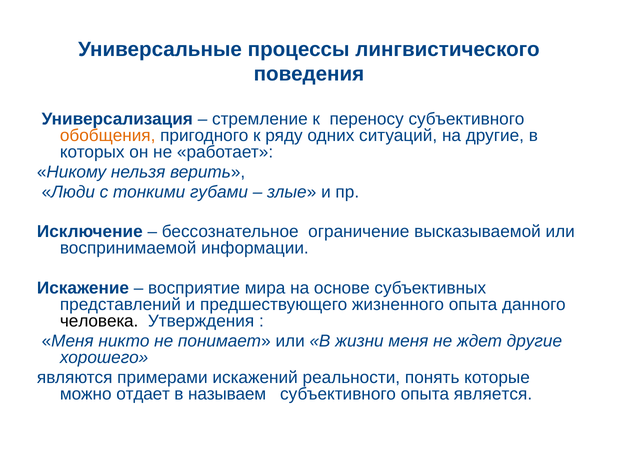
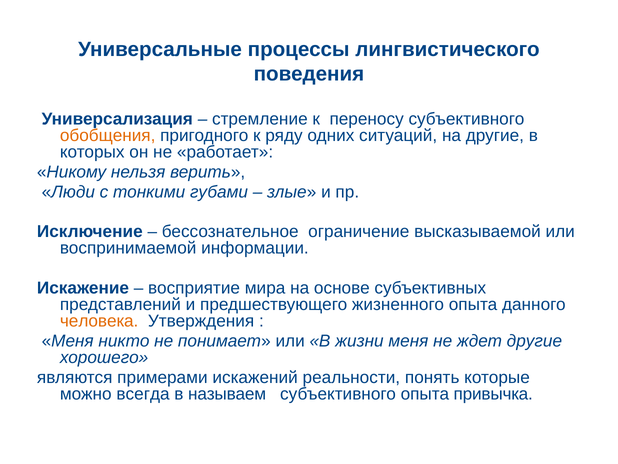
человека colour: black -> orange
отдает: отдает -> всегда
является: является -> привычка
